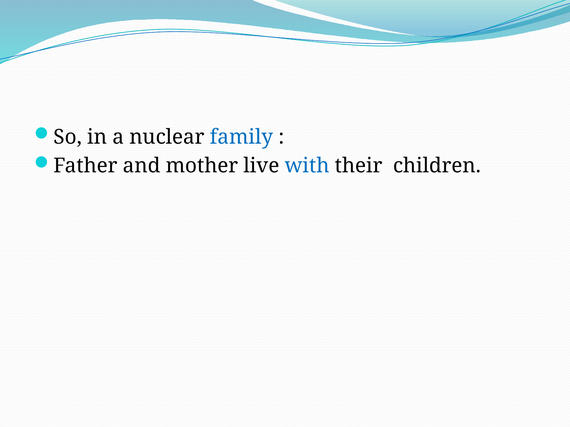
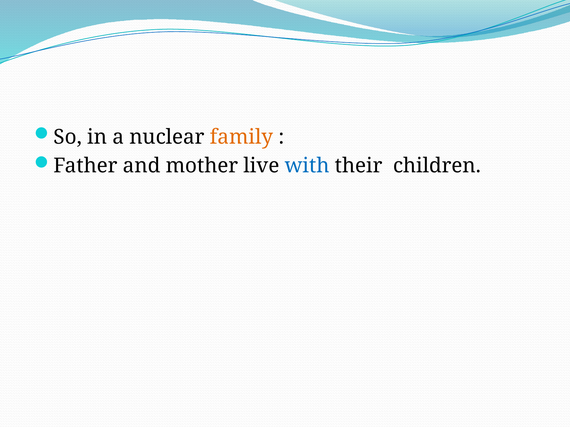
family colour: blue -> orange
